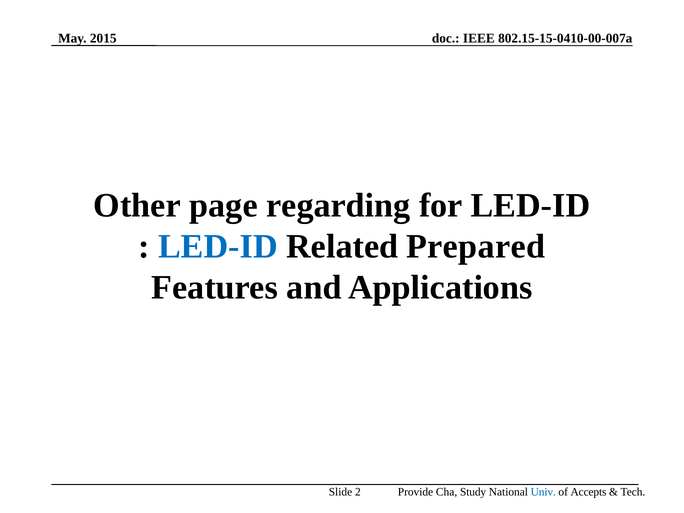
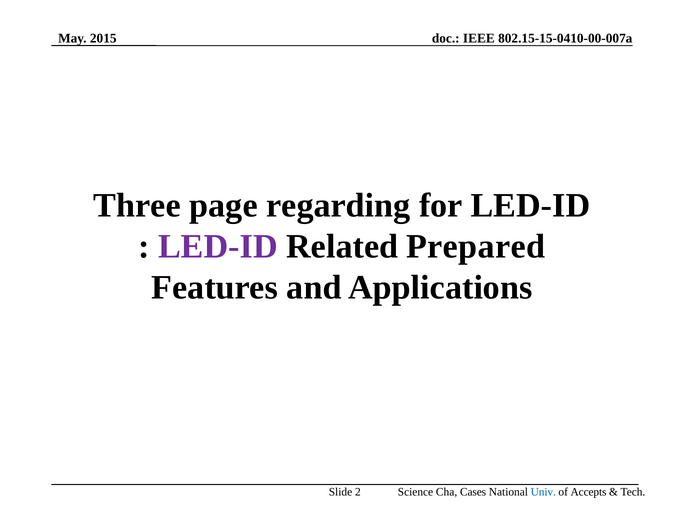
Other: Other -> Three
LED-ID at (218, 247) colour: blue -> purple
Provide: Provide -> Science
Study: Study -> Cases
